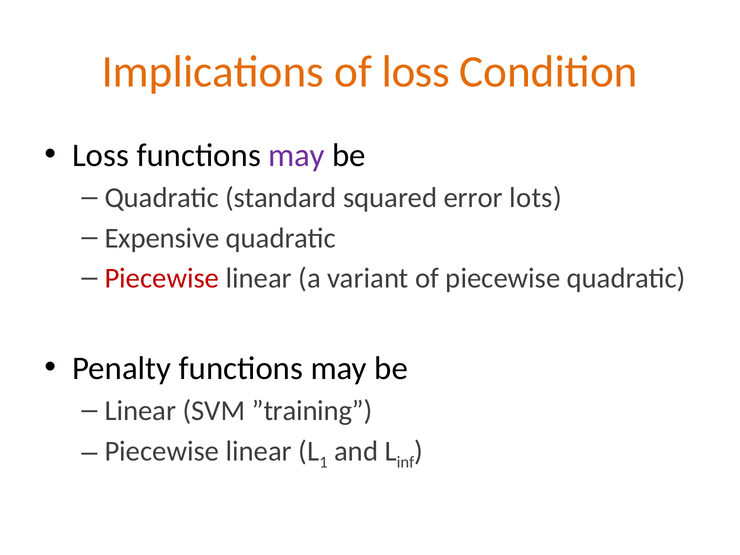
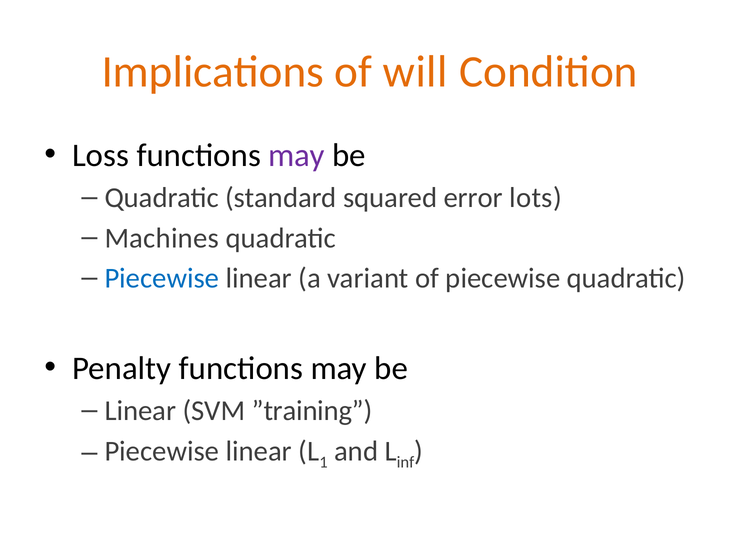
of loss: loss -> will
Expensive: Expensive -> Machines
Piecewise at (162, 278) colour: red -> blue
